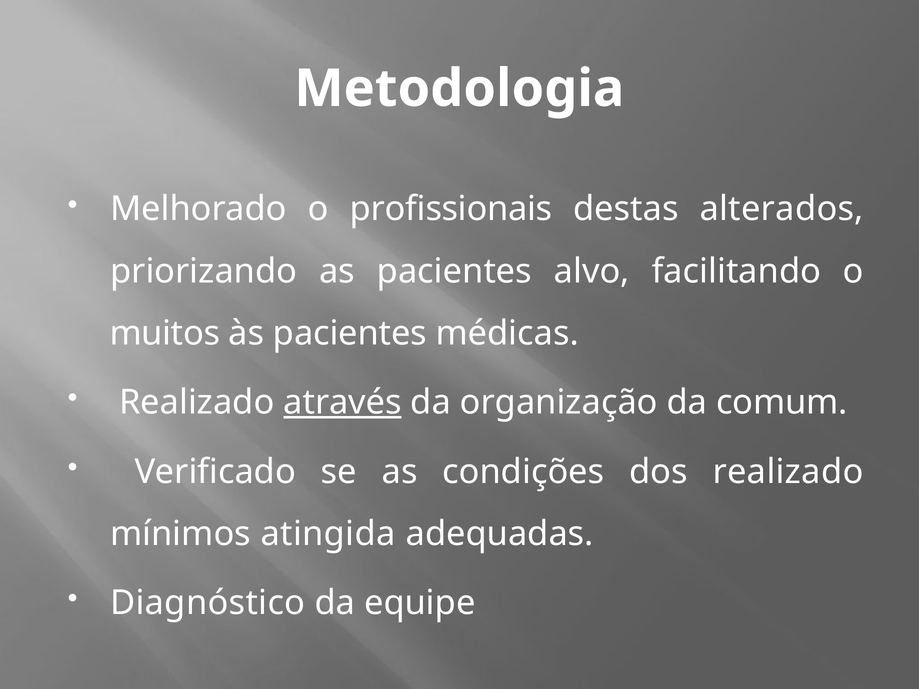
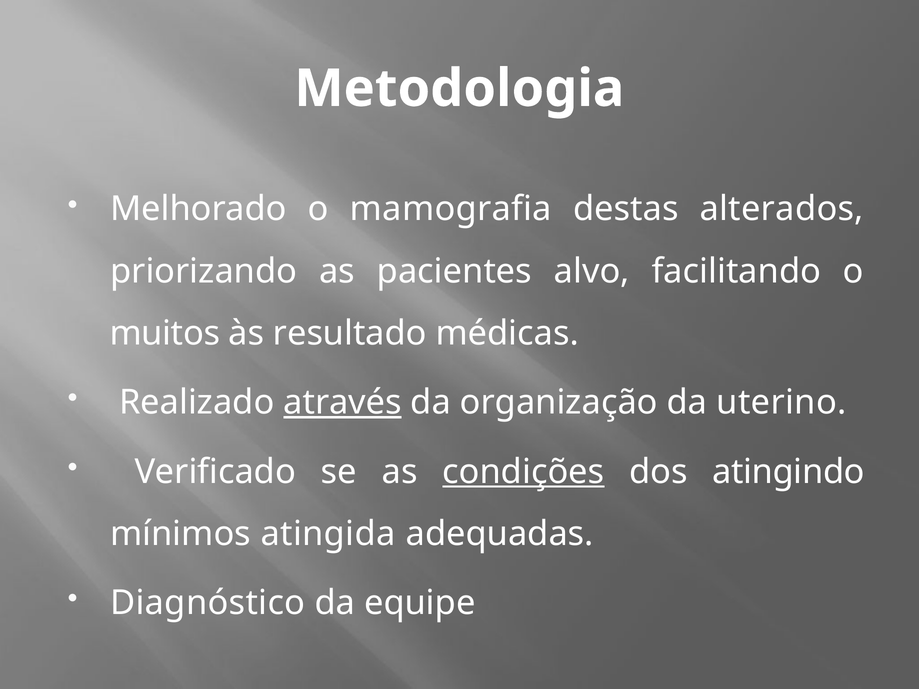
profissionais: profissionais -> mamografia
às pacientes: pacientes -> resultado
comum: comum -> uterino
condições underline: none -> present
dos realizado: realizado -> atingindo
